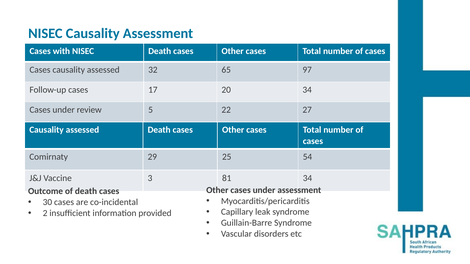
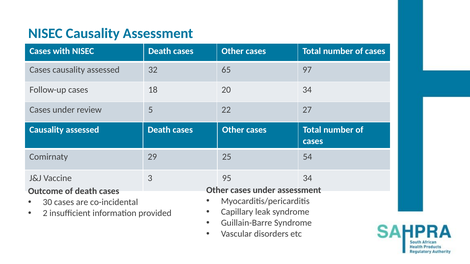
17: 17 -> 18
81: 81 -> 95
